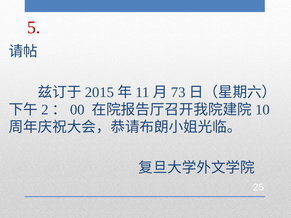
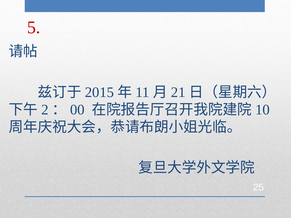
73: 73 -> 21
